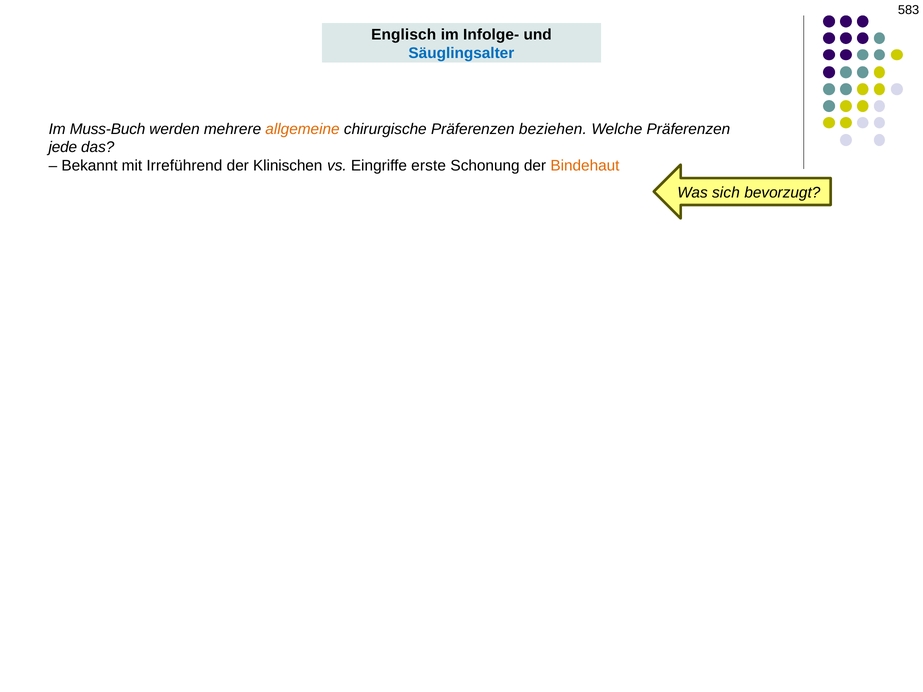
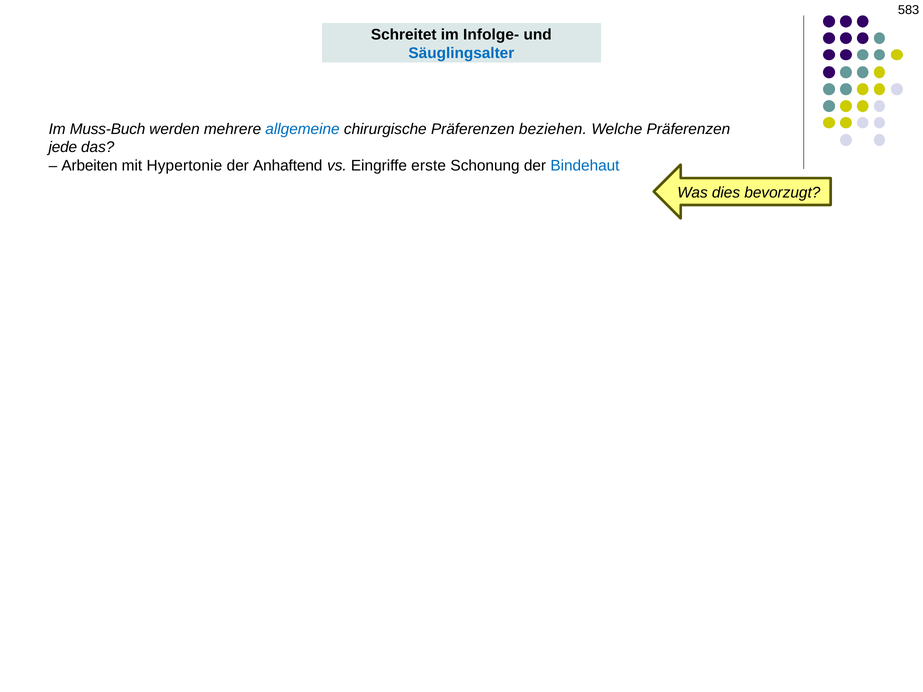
Englisch: Englisch -> Schreitet
allgemeine colour: orange -> blue
Bekannt: Bekannt -> Arbeiten
Irreführend: Irreführend -> Hypertonie
Klinischen: Klinischen -> Anhaftend
Bindehaut colour: orange -> blue
sich: sich -> dies
